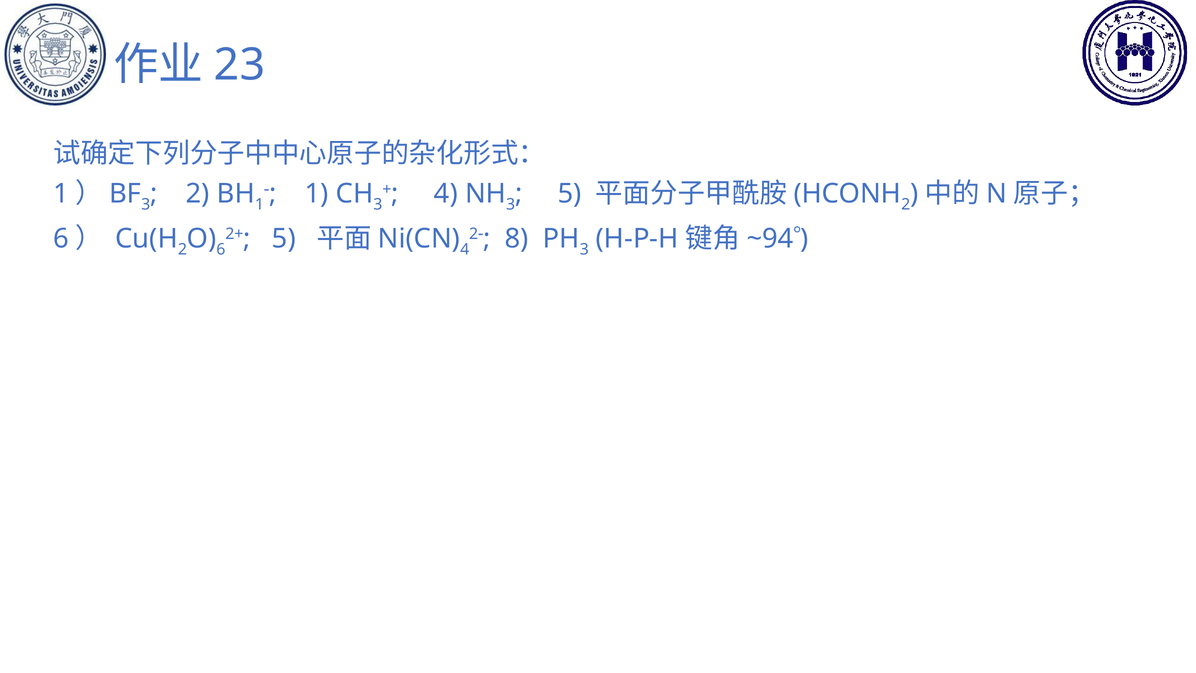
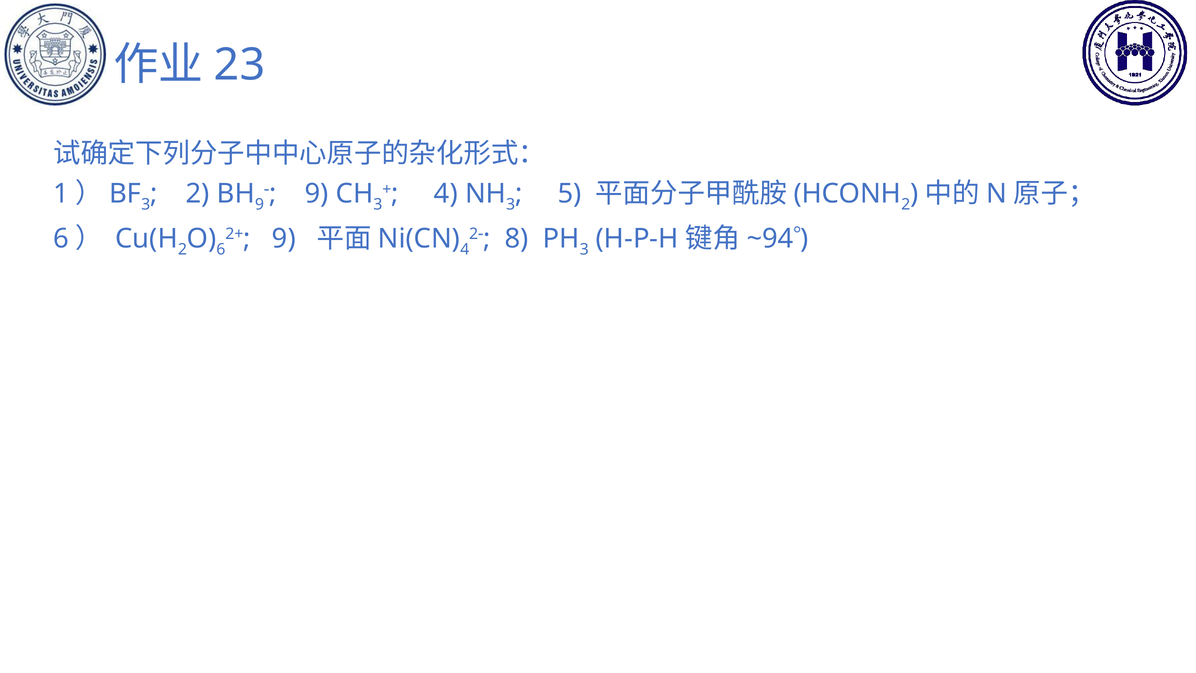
1 at (317, 194): 1 -> 9
1 at (260, 204): 1 -> 9
5 at (284, 239): 5 -> 9
